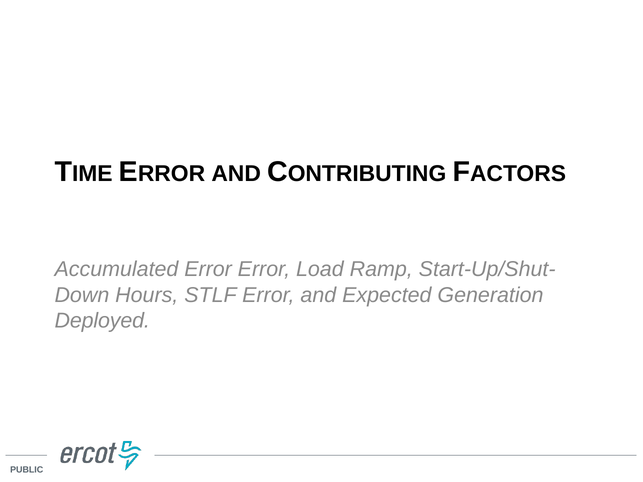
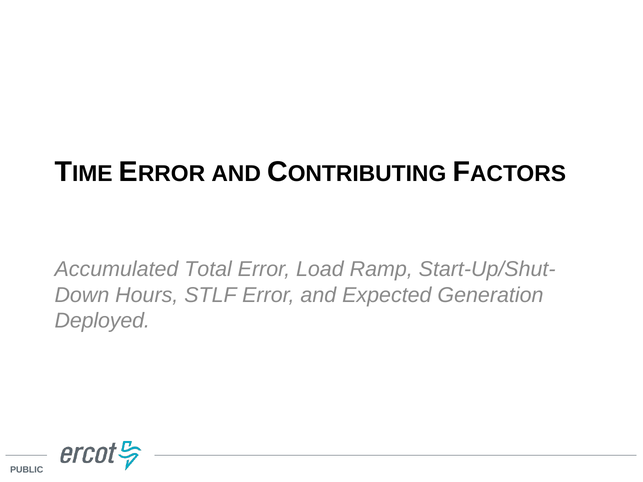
Accumulated Error: Error -> Total
